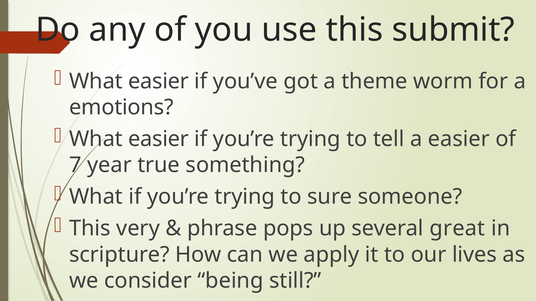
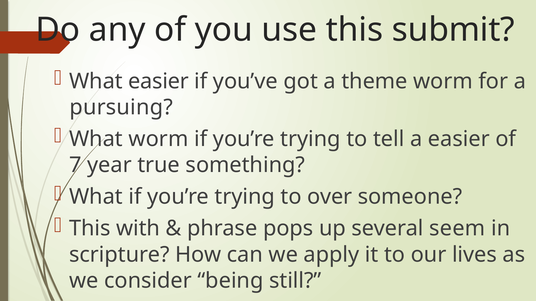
emotions: emotions -> pursuing
easier at (159, 139): easier -> worm
sure: sure -> over
very: very -> with
great: great -> seem
